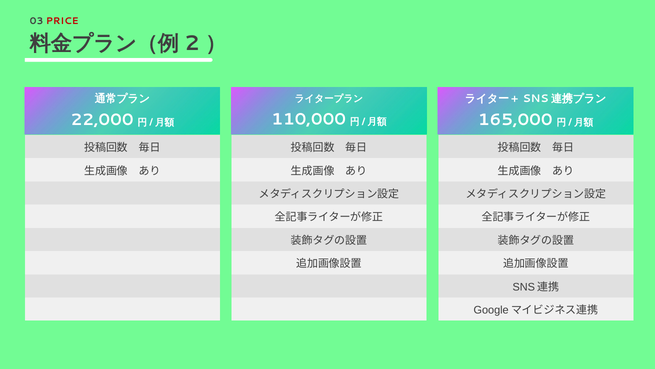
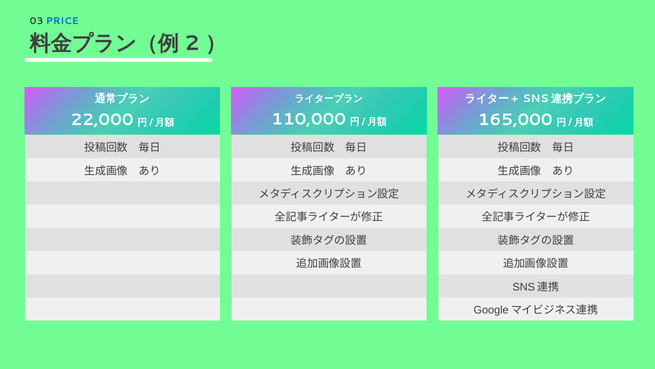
PRICE colour: red -> blue
